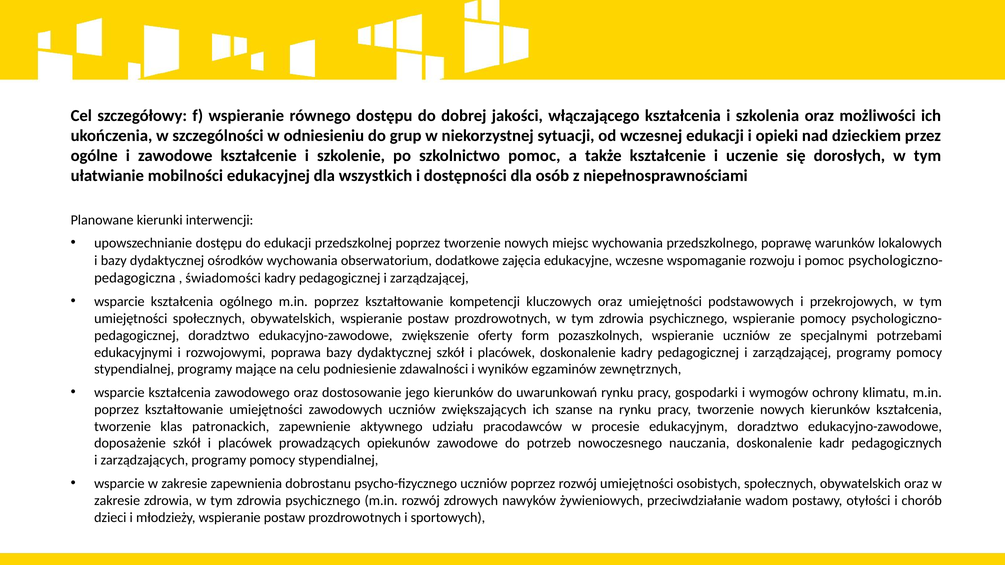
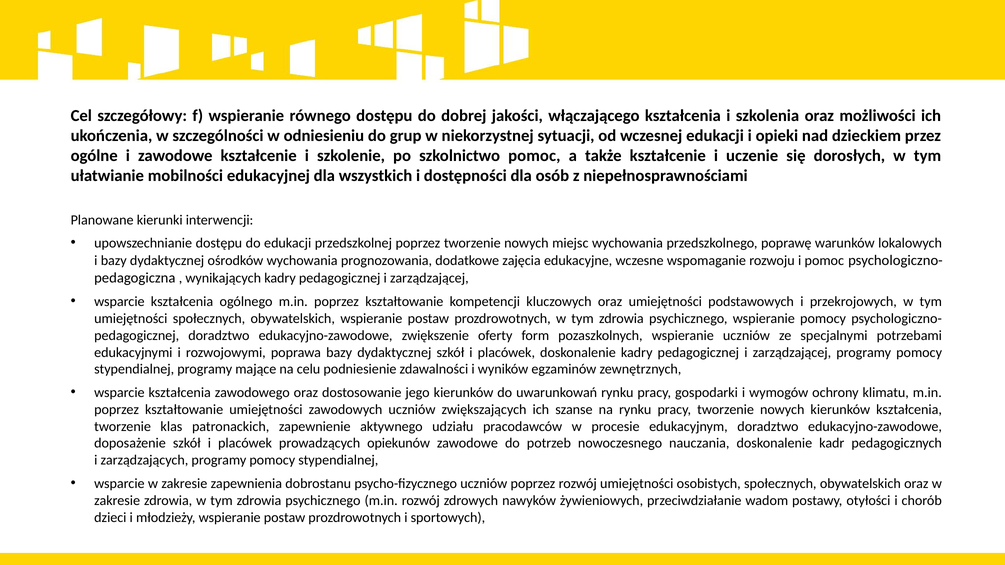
obserwatorium: obserwatorium -> prognozowania
świadomości: świadomości -> wynikających
